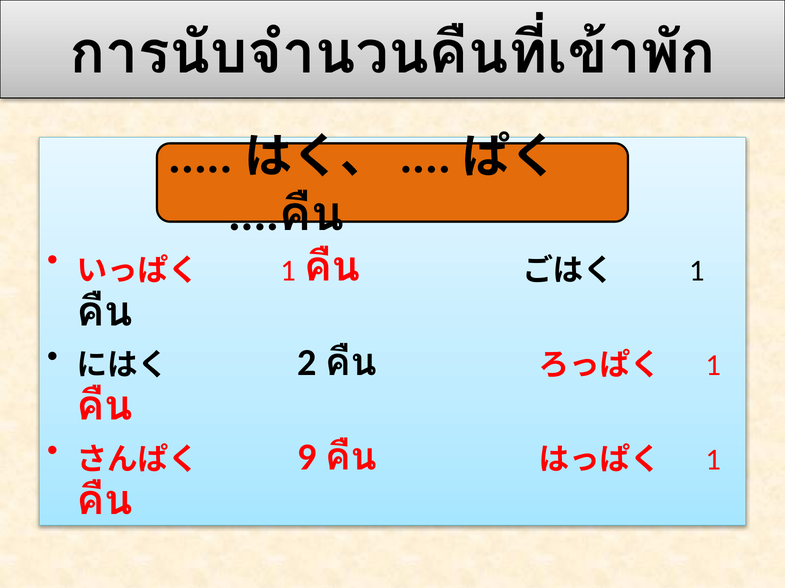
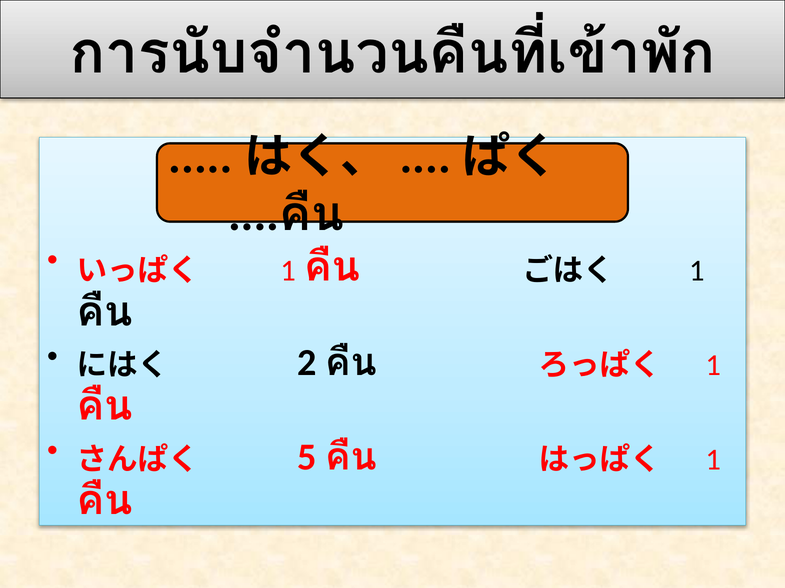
9: 9 -> 5
